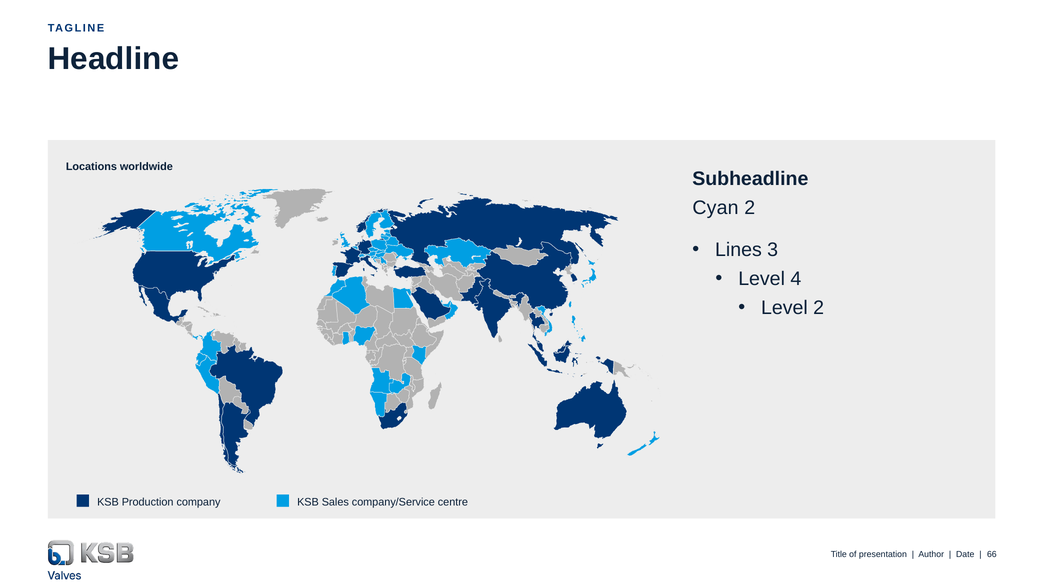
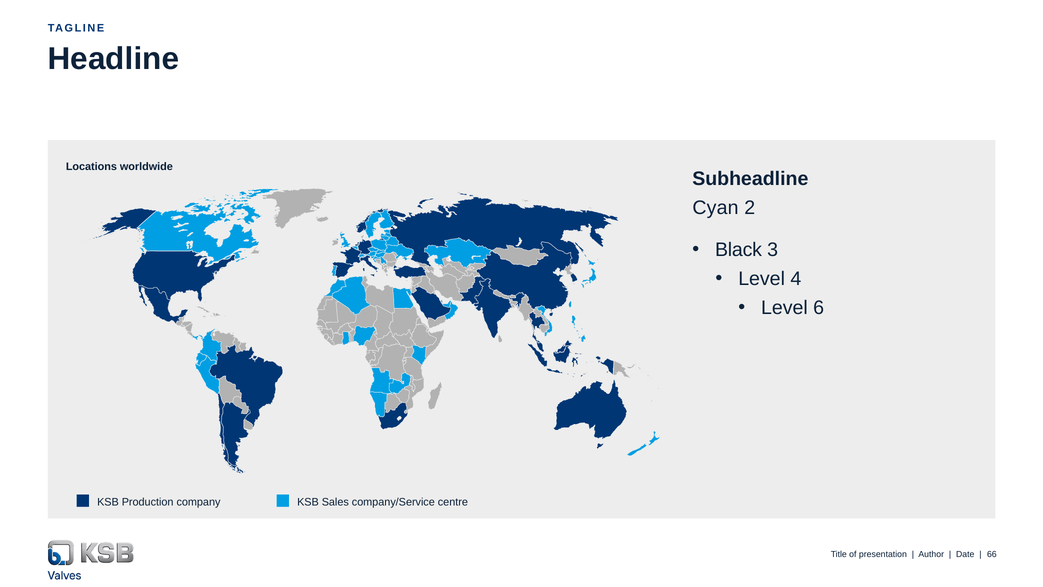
Lines: Lines -> Black
Level 2: 2 -> 6
